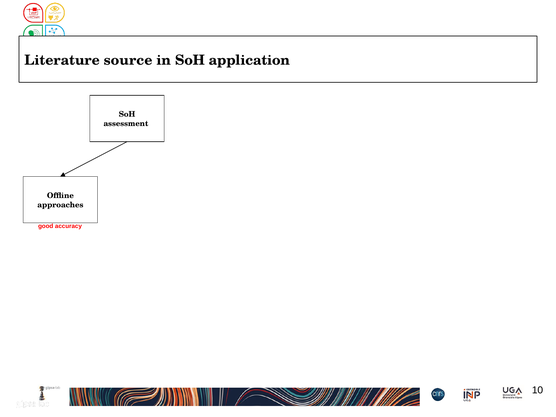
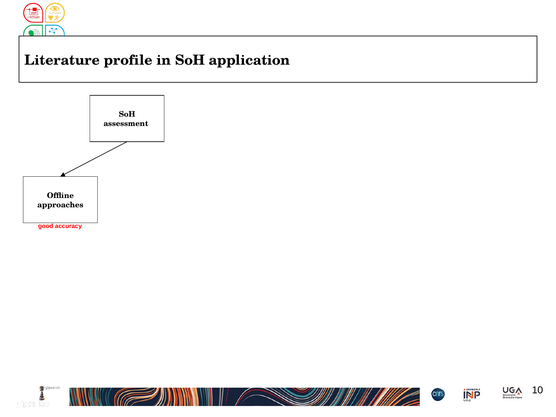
source: source -> profile
